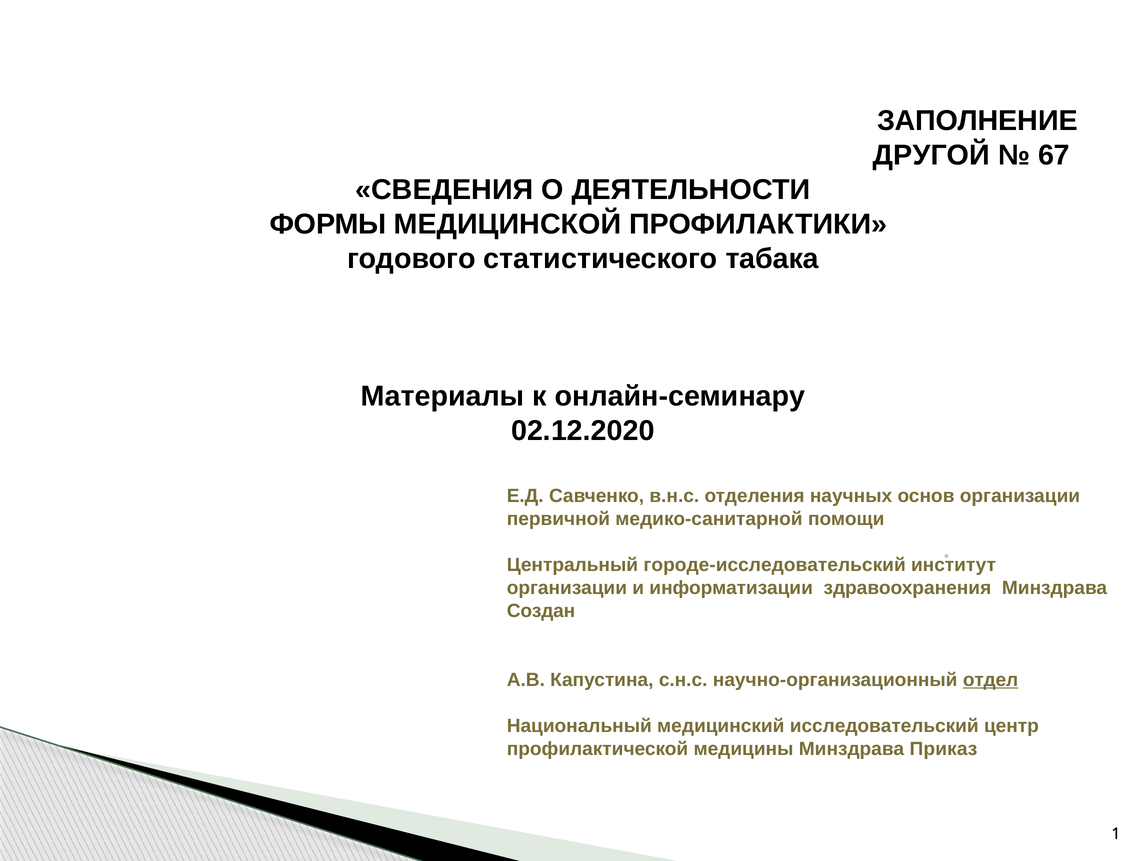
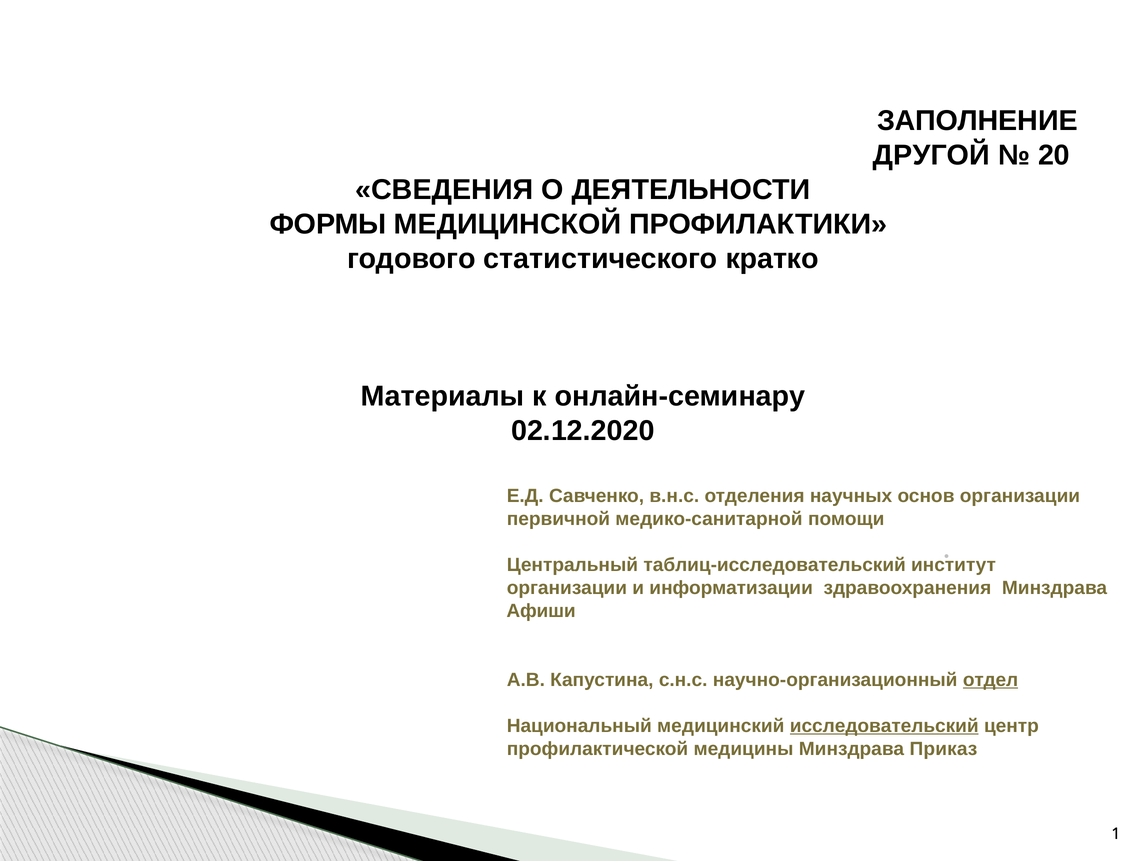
67: 67 -> 20
табака: табака -> кратко
городе-исследовательский: городе-исследовательский -> таблиц-исследовательский
Создан: Создан -> Афиши
исследовательский underline: none -> present
